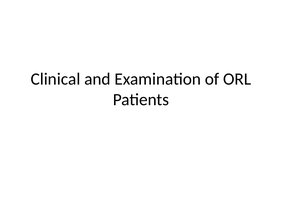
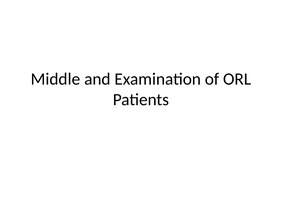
Clinical: Clinical -> Middle
